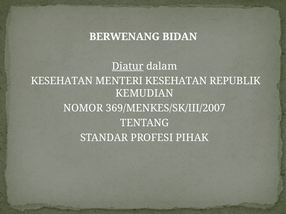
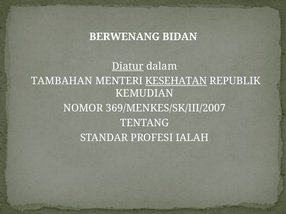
KESEHATAN at (62, 81): KESEHATAN -> TAMBAHAN
KESEHATAN at (176, 81) underline: none -> present
PIHAK: PIHAK -> IALAH
